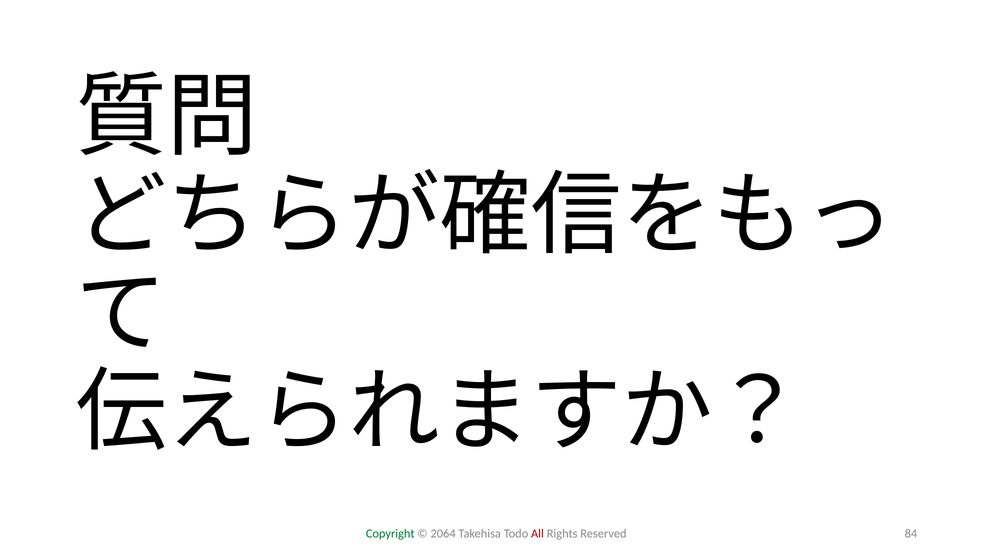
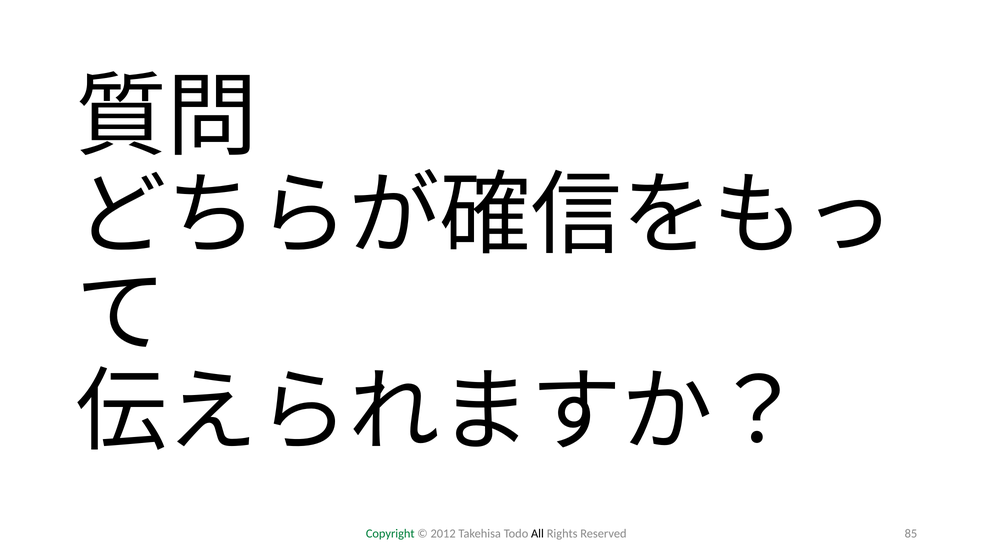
2064: 2064 -> 2012
All colour: red -> black
84: 84 -> 85
